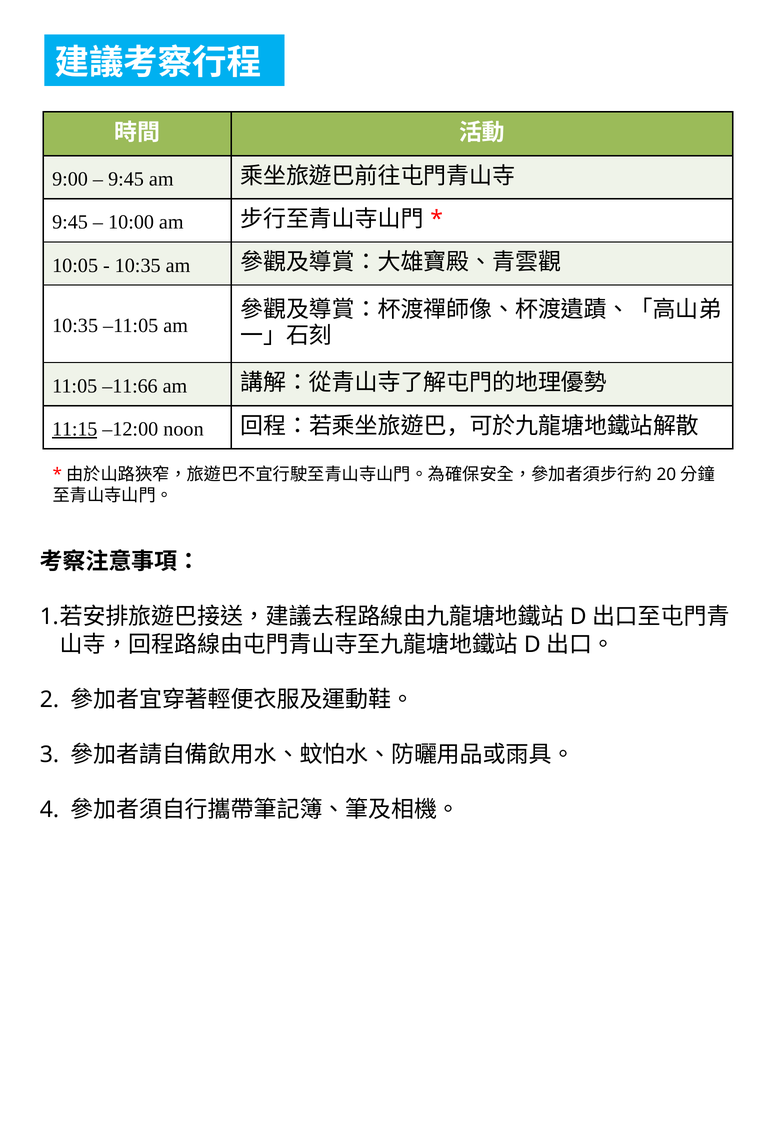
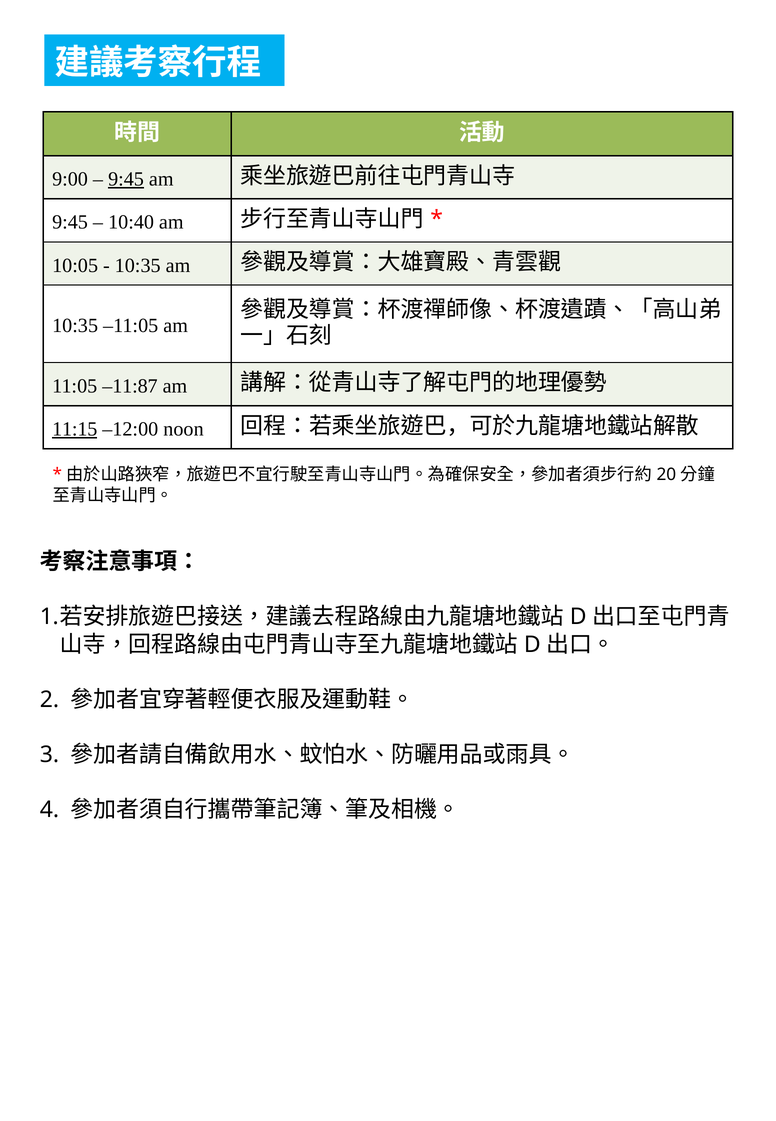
9:45 at (126, 179) underline: none -> present
10:00: 10:00 -> 10:40
–11:66: –11:66 -> –11:87
